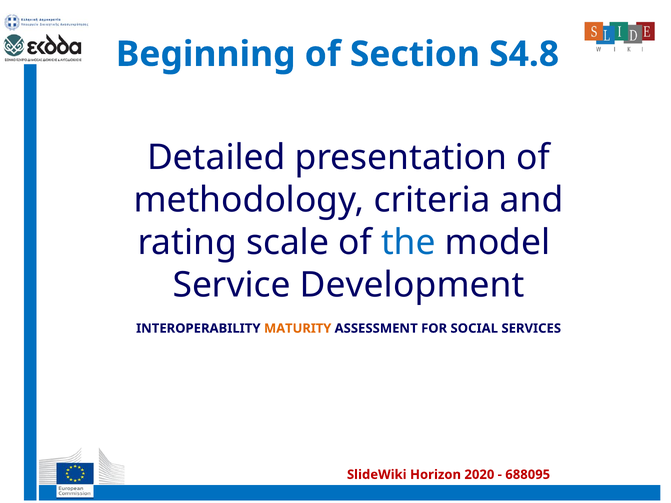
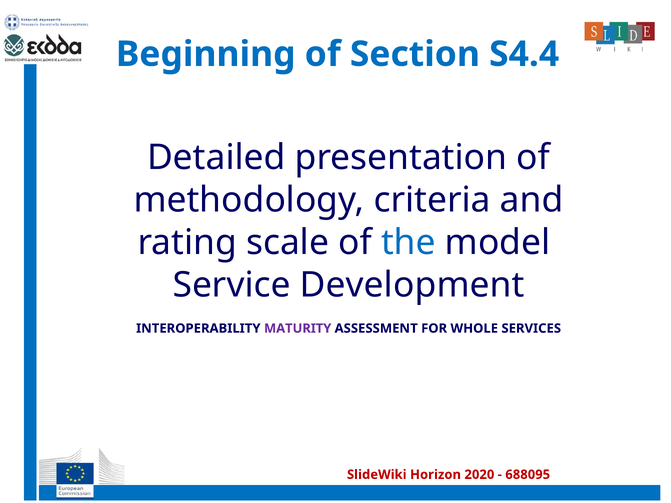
S4.8: S4.8 -> S4.4
MATURITY colour: orange -> purple
SOCIAL: SOCIAL -> WHOLE
